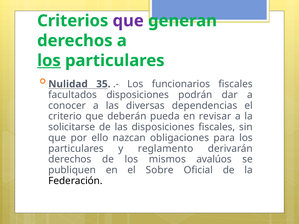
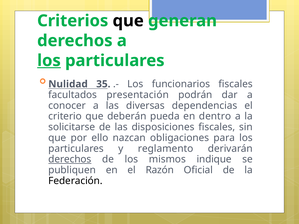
que at (128, 21) colour: purple -> black
facultados disposiciones: disposiciones -> presentación
revisar: revisar -> dentro
derechos at (70, 159) underline: none -> present
avalúos: avalúos -> indique
Sobre: Sobre -> Razón
